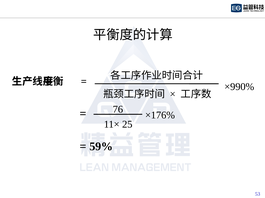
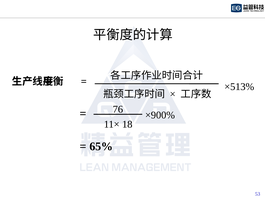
×990%: ×990% -> ×513%
×176%: ×176% -> ×900%
25: 25 -> 18
59%: 59% -> 65%
